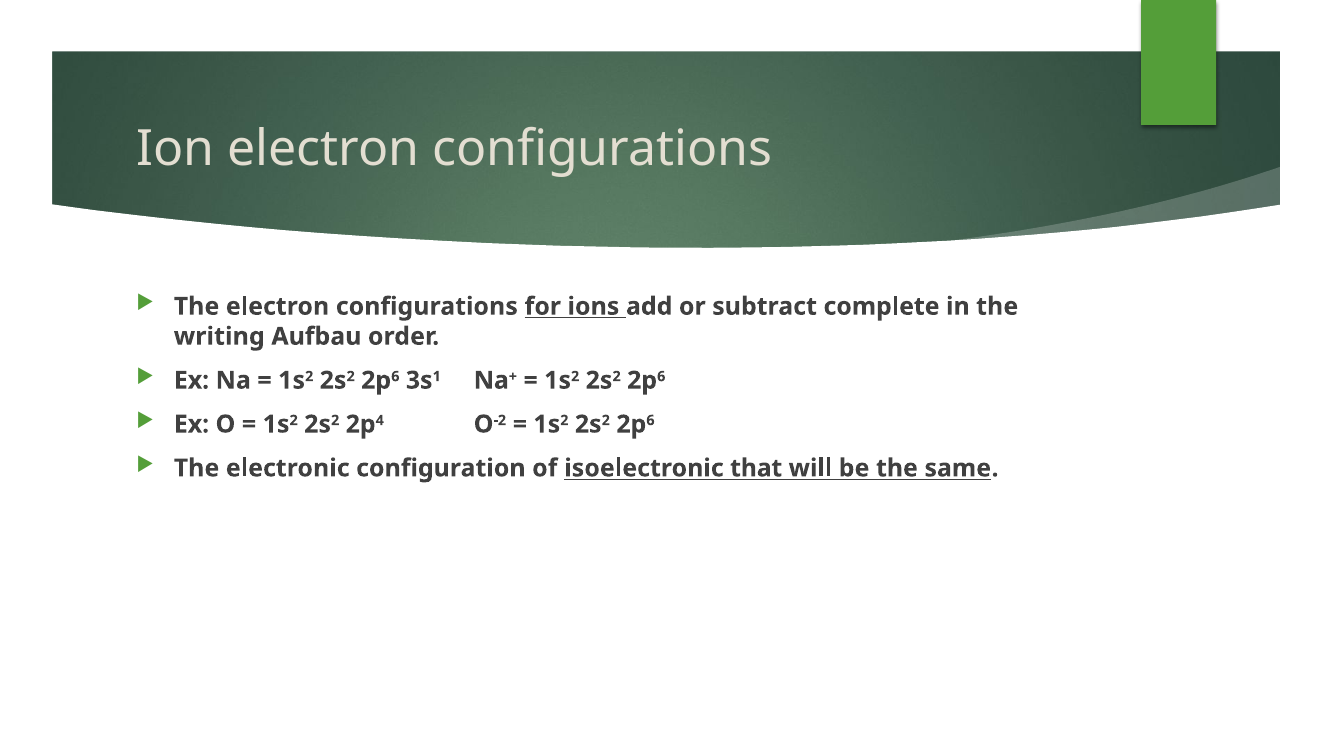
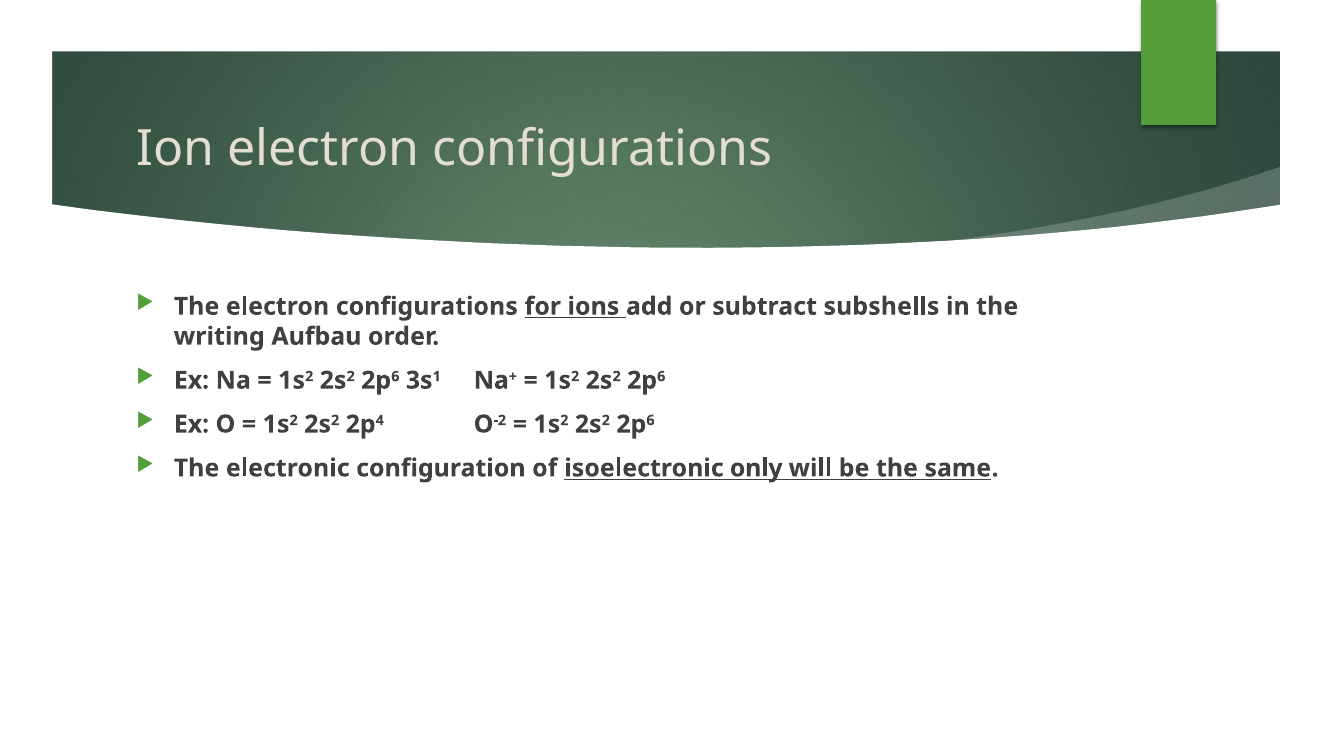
complete: complete -> subshells
that: that -> only
